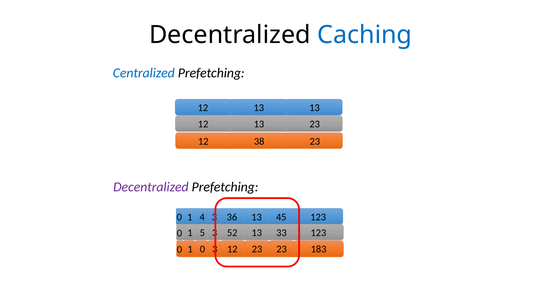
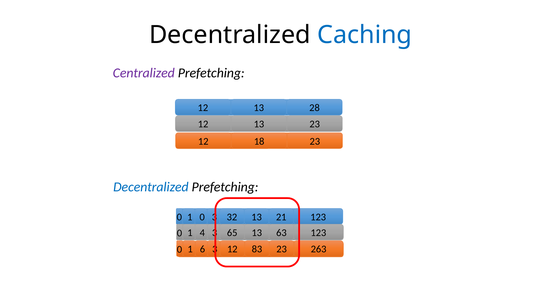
Centralized colour: blue -> purple
13 13: 13 -> 28
38: 38 -> 18
Decentralized at (151, 187) colour: purple -> blue
1 4: 4 -> 0
36: 36 -> 32
45: 45 -> 21
5: 5 -> 4
52: 52 -> 65
33: 33 -> 63
1 0: 0 -> 6
12 23: 23 -> 83
183: 183 -> 263
